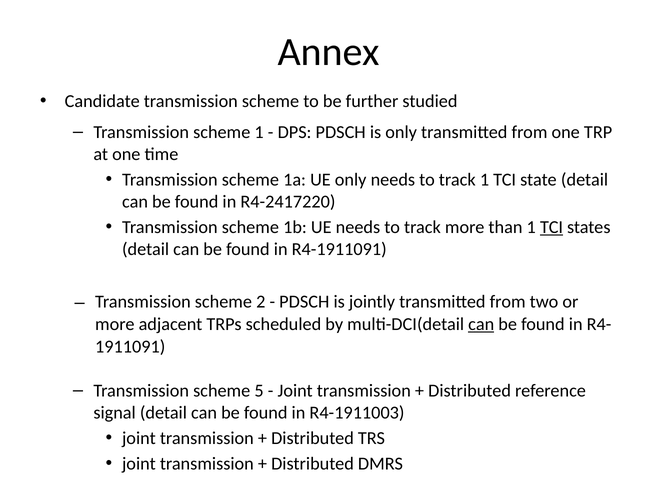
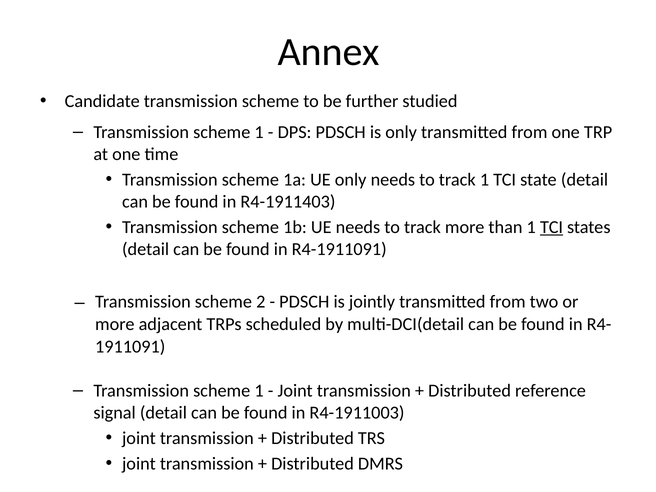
R4-2417220: R4-2417220 -> R4-1911403
can at (481, 324) underline: present -> none
5 at (259, 391): 5 -> 1
